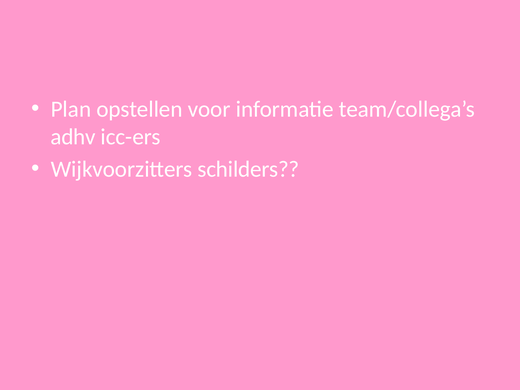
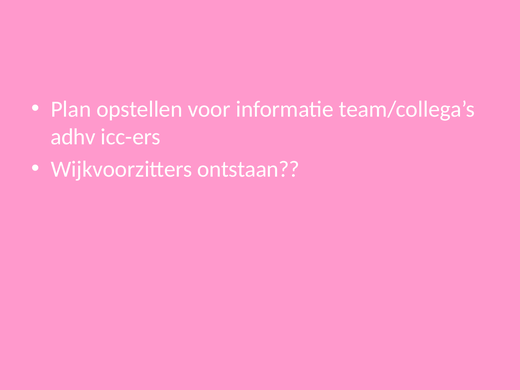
schilders: schilders -> ontstaan
